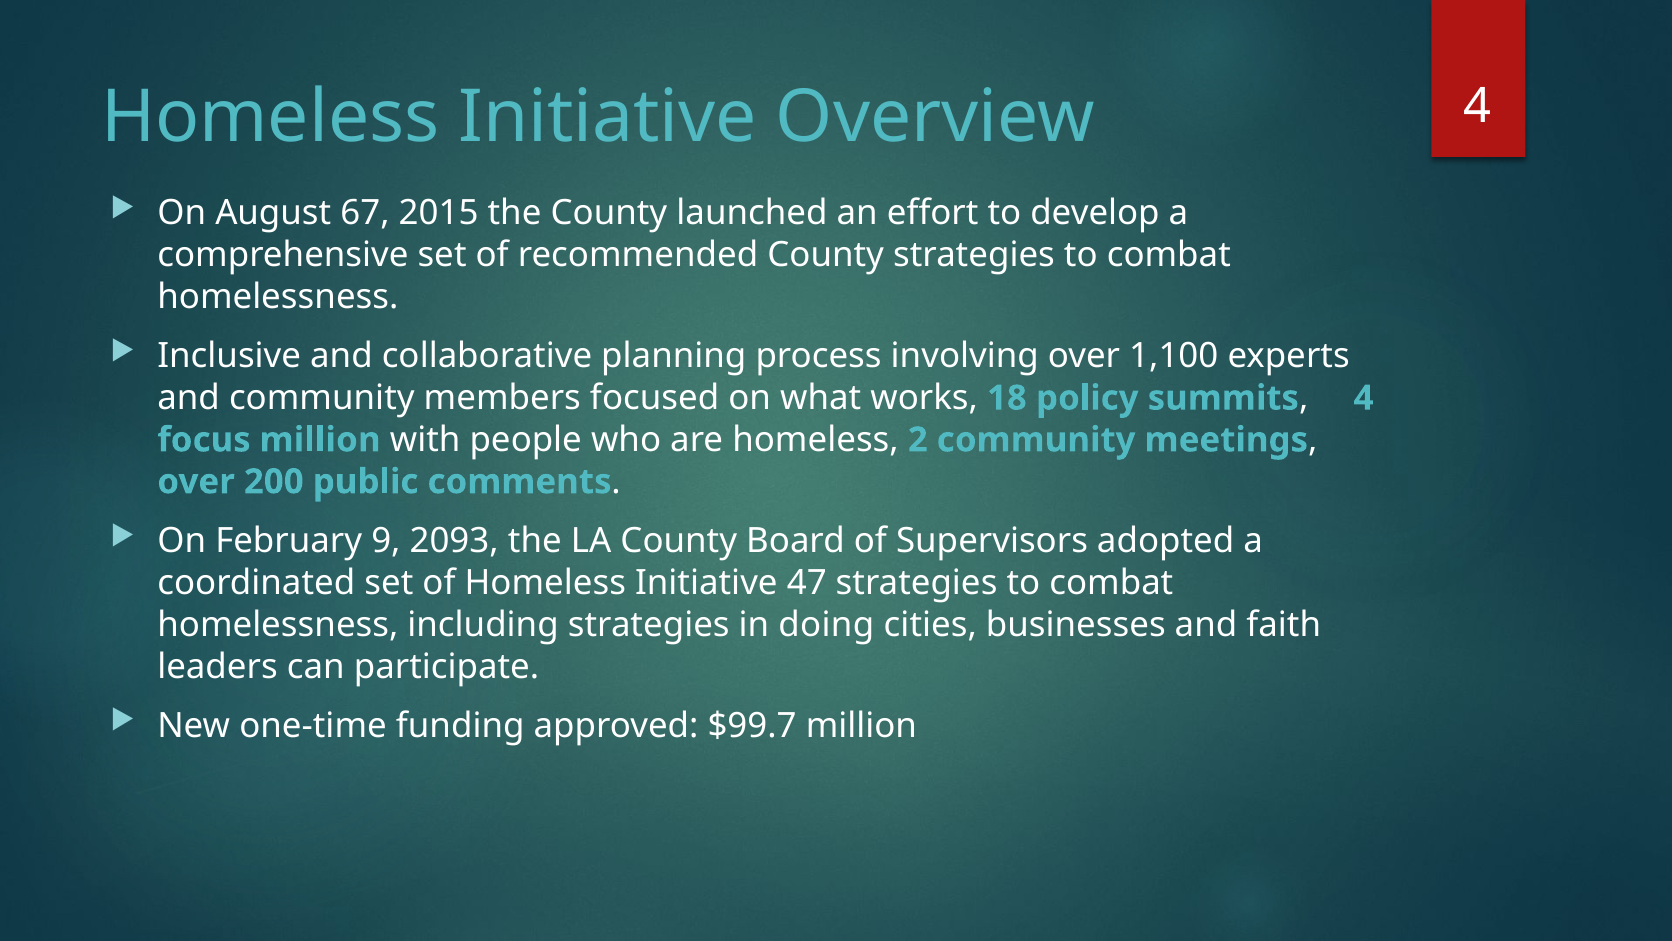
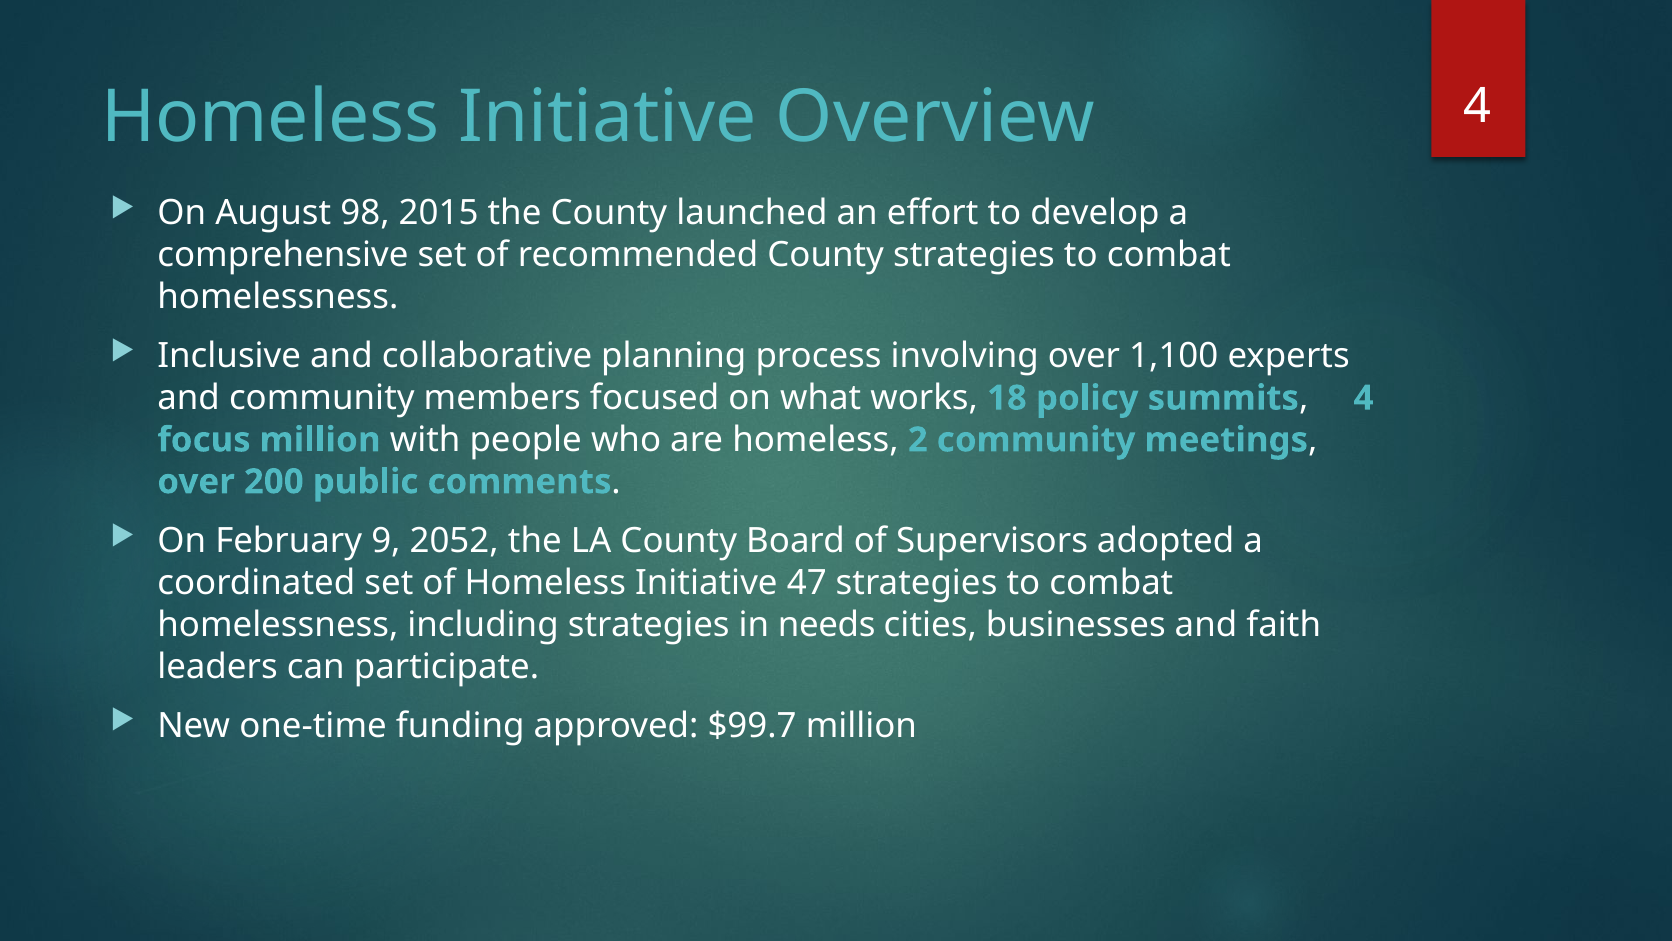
67: 67 -> 98
2093: 2093 -> 2052
doing: doing -> needs
